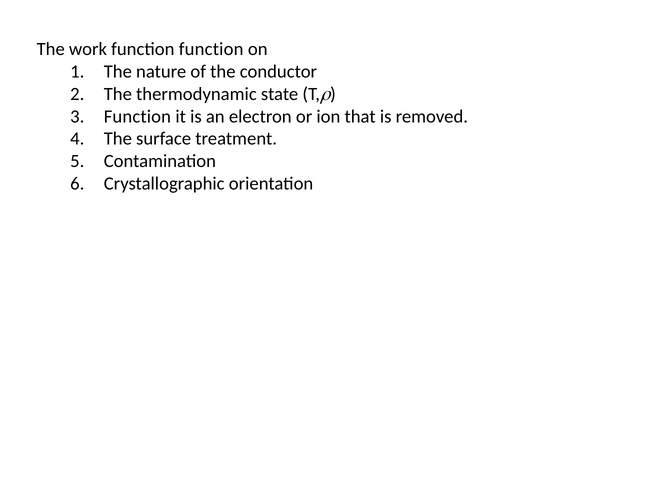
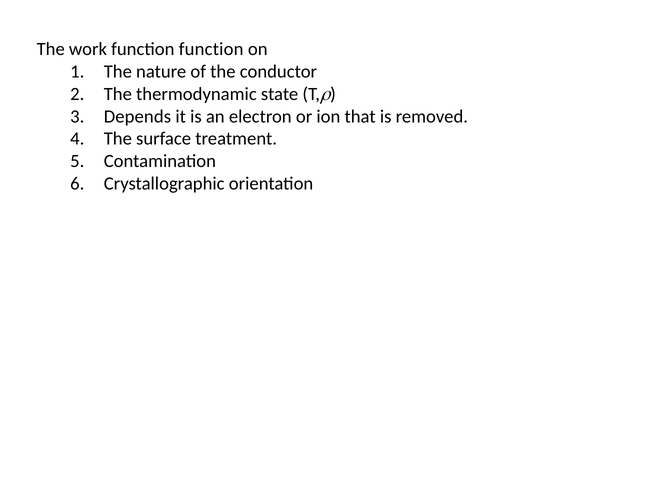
Function at (137, 116): Function -> Depends
